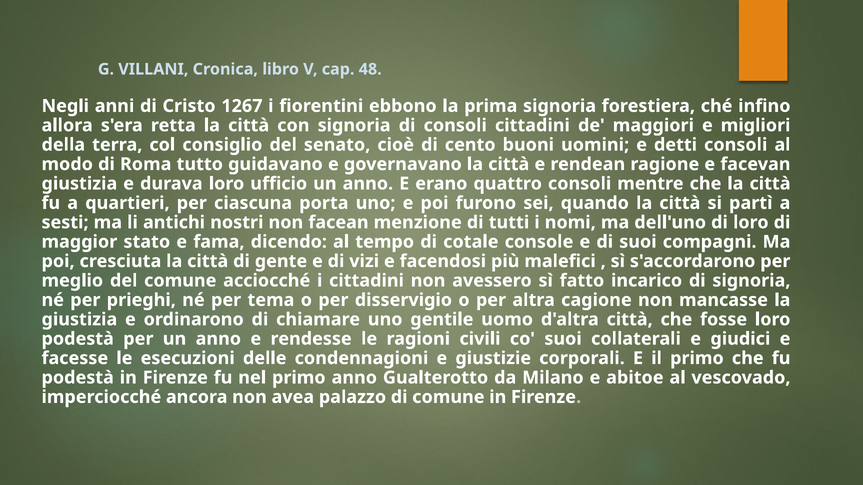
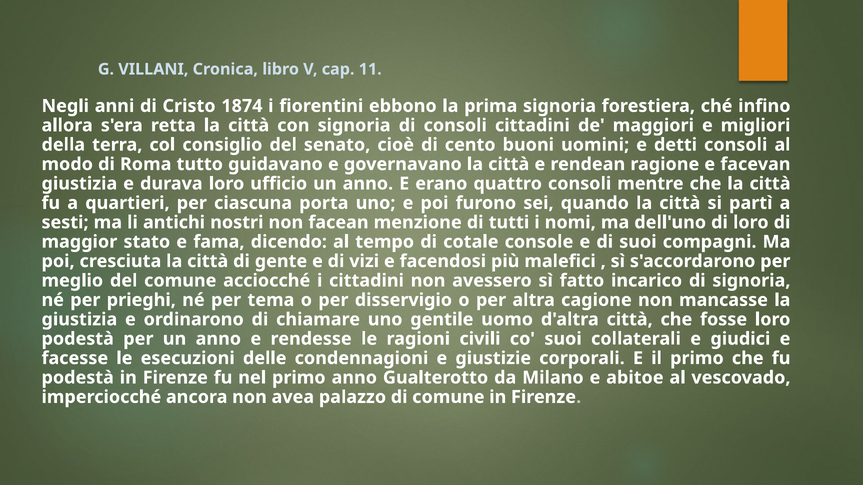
48: 48 -> 11
1267: 1267 -> 1874
